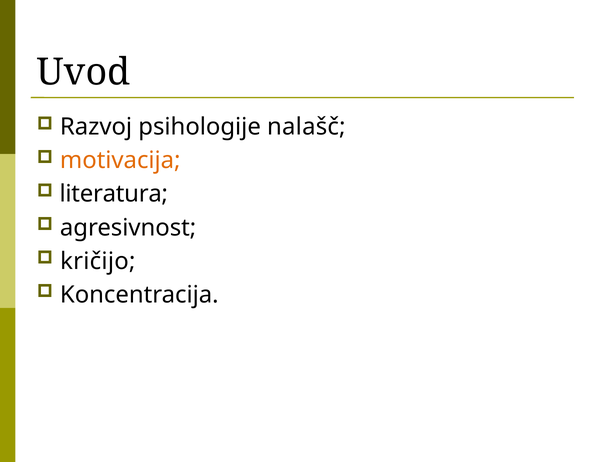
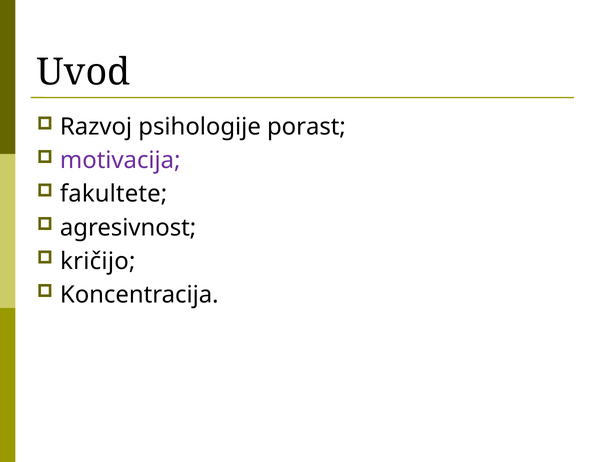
nalašč: nalašč -> porast
motivacija colour: orange -> purple
literatura: literatura -> fakultete
